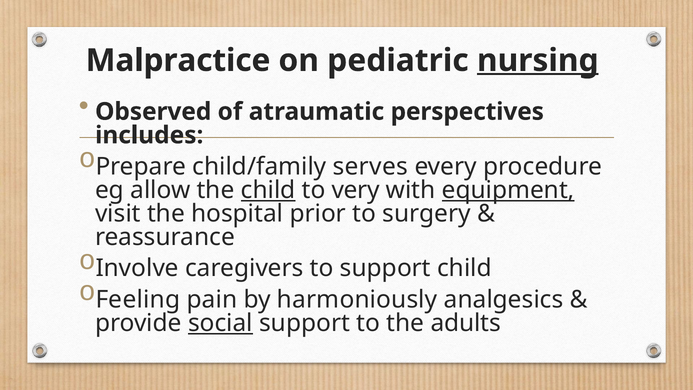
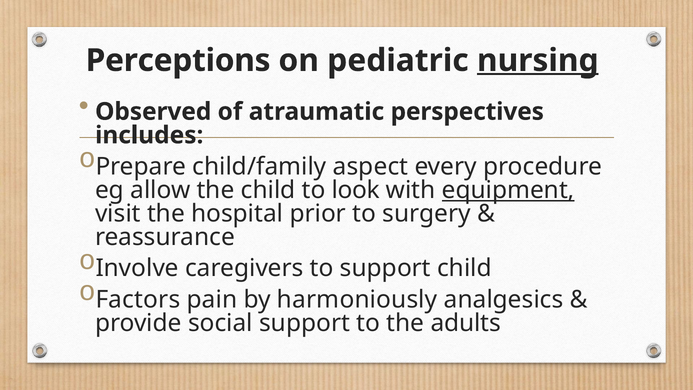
Malpractice: Malpractice -> Perceptions
serves: serves -> aspect
child at (268, 190) underline: present -> none
very: very -> look
Feeling: Feeling -> Factors
social underline: present -> none
